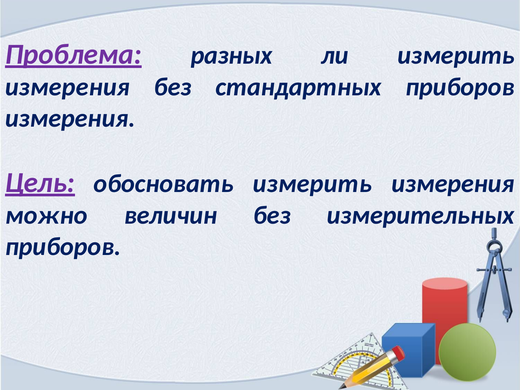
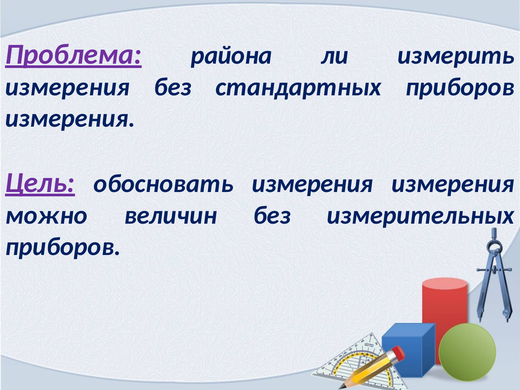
разных: разных -> района
обосновать измерить: измерить -> измерения
